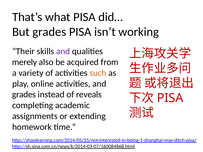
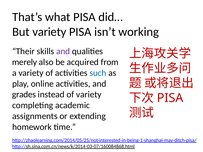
But grades: grades -> variety
such colour: orange -> blue
of reveals: reveals -> variety
